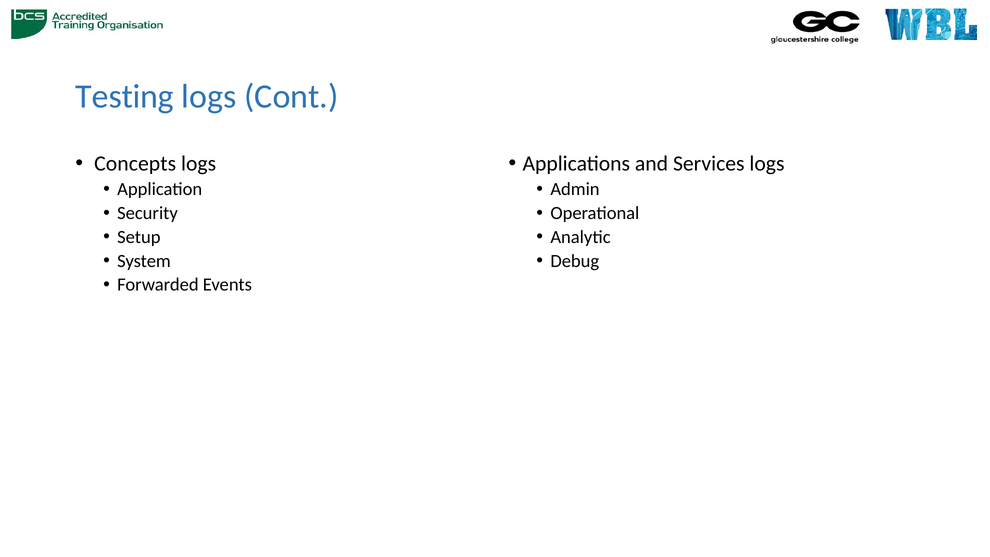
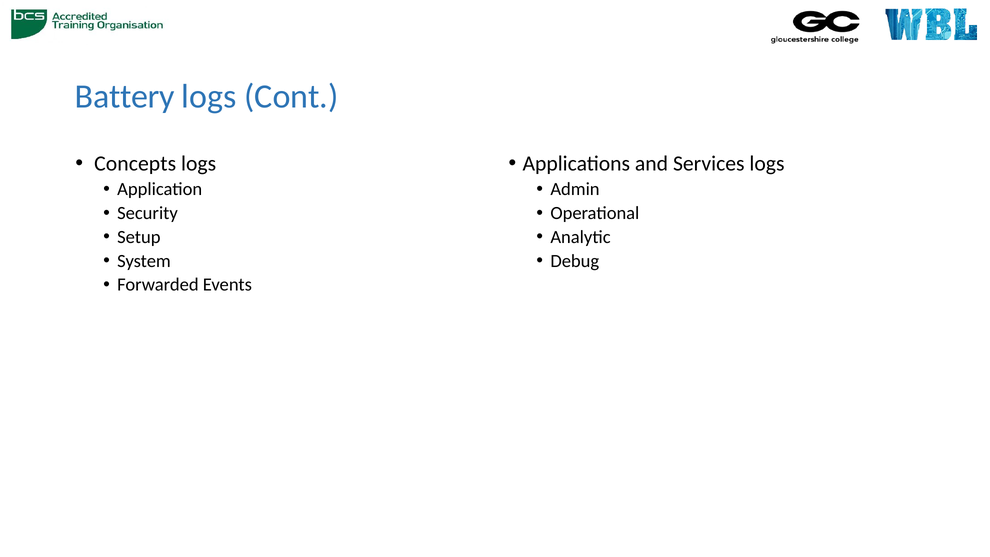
Testing: Testing -> Battery
